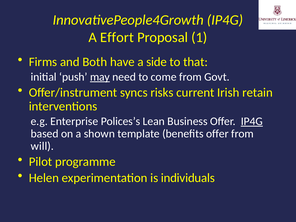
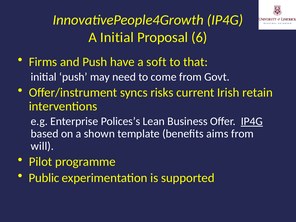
A Effort: Effort -> Initial
1: 1 -> 6
and Both: Both -> Push
side: side -> soft
may underline: present -> none
benefits offer: offer -> aims
Helen: Helen -> Public
individuals: individuals -> supported
